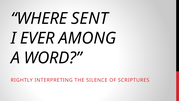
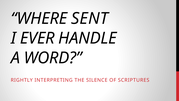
AMONG: AMONG -> HANDLE
